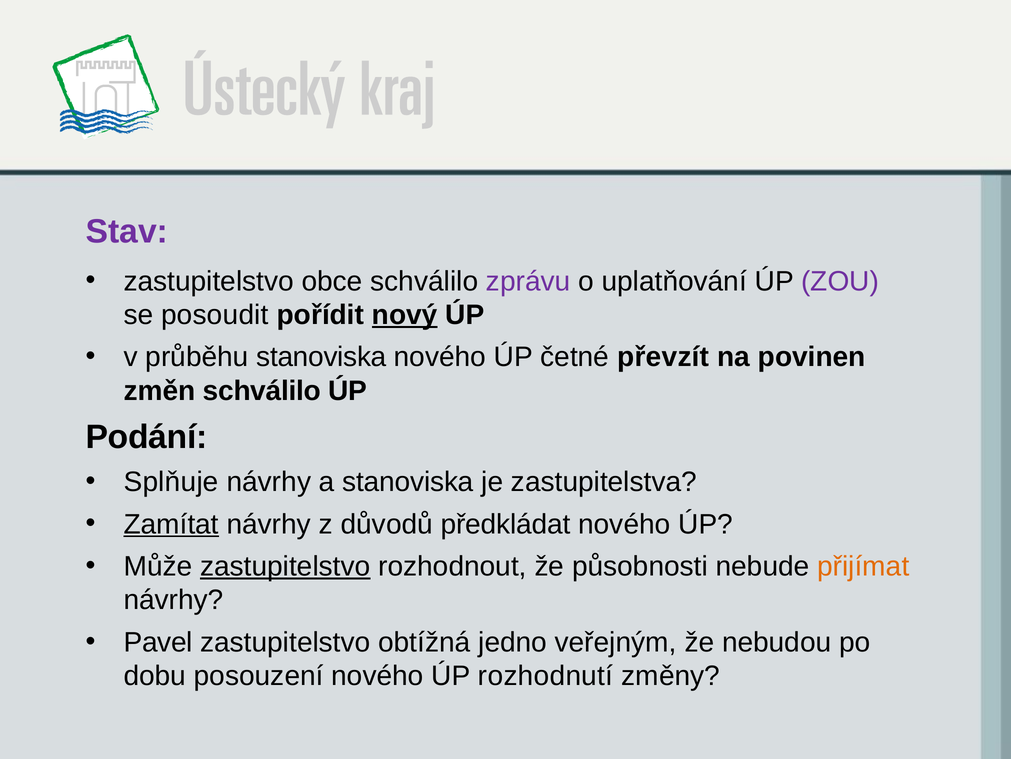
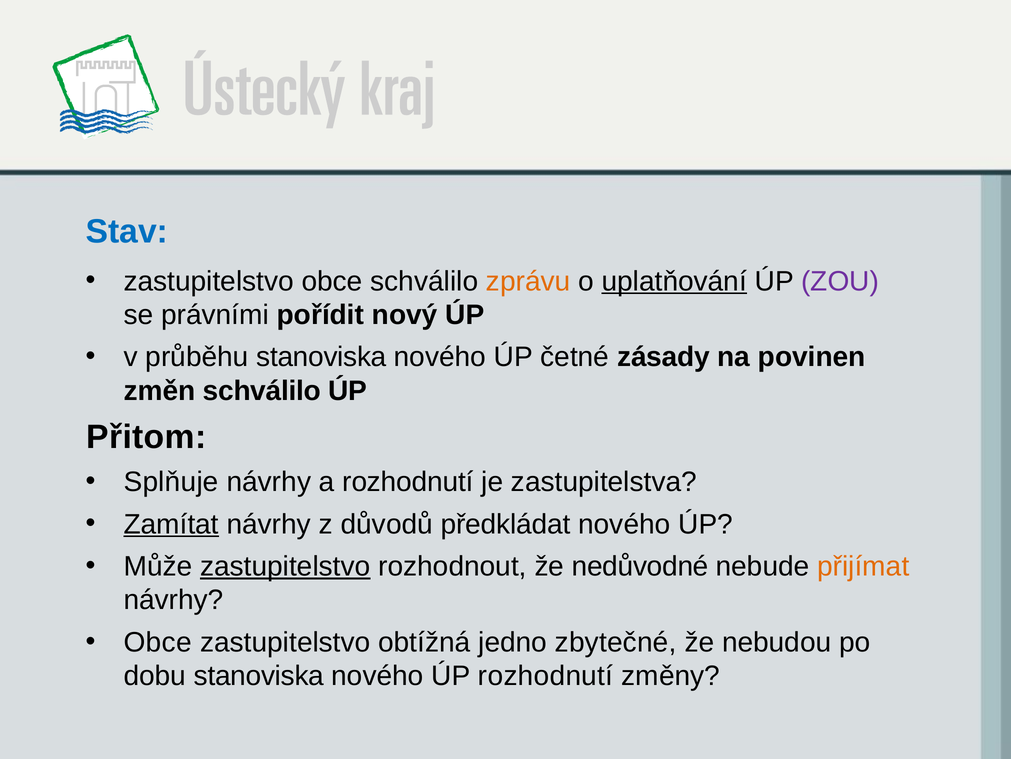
Stav colour: purple -> blue
zprávu colour: purple -> orange
uplatňování underline: none -> present
posoudit: posoudit -> právními
nový underline: present -> none
převzít: převzít -> zásady
Podání: Podání -> Přitom
a stanoviska: stanoviska -> rozhodnutí
působnosti: působnosti -> nedůvodné
Pavel at (158, 642): Pavel -> Obce
veřejným: veřejným -> zbytečné
dobu posouzení: posouzení -> stanoviska
